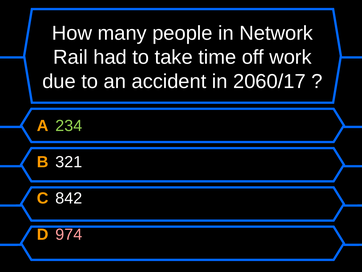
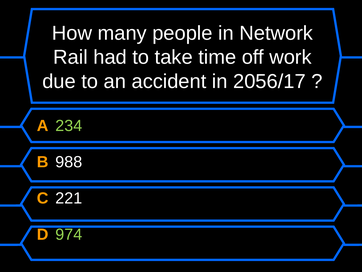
2060/17: 2060/17 -> 2056/17
321: 321 -> 988
842: 842 -> 221
974 colour: pink -> light green
